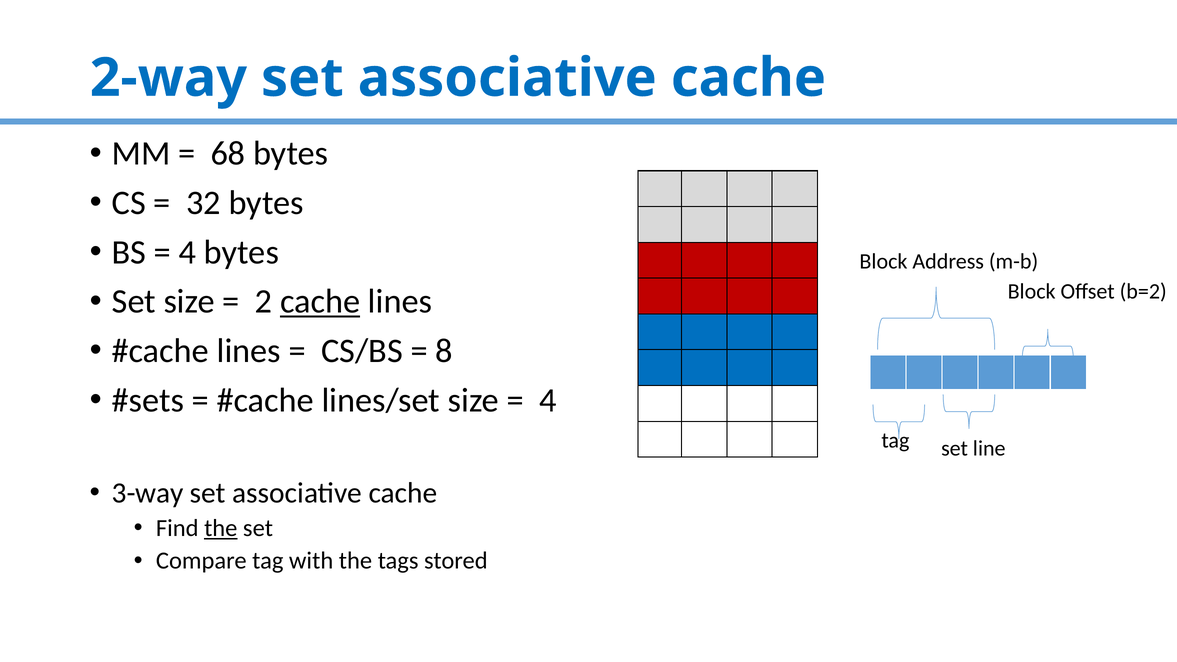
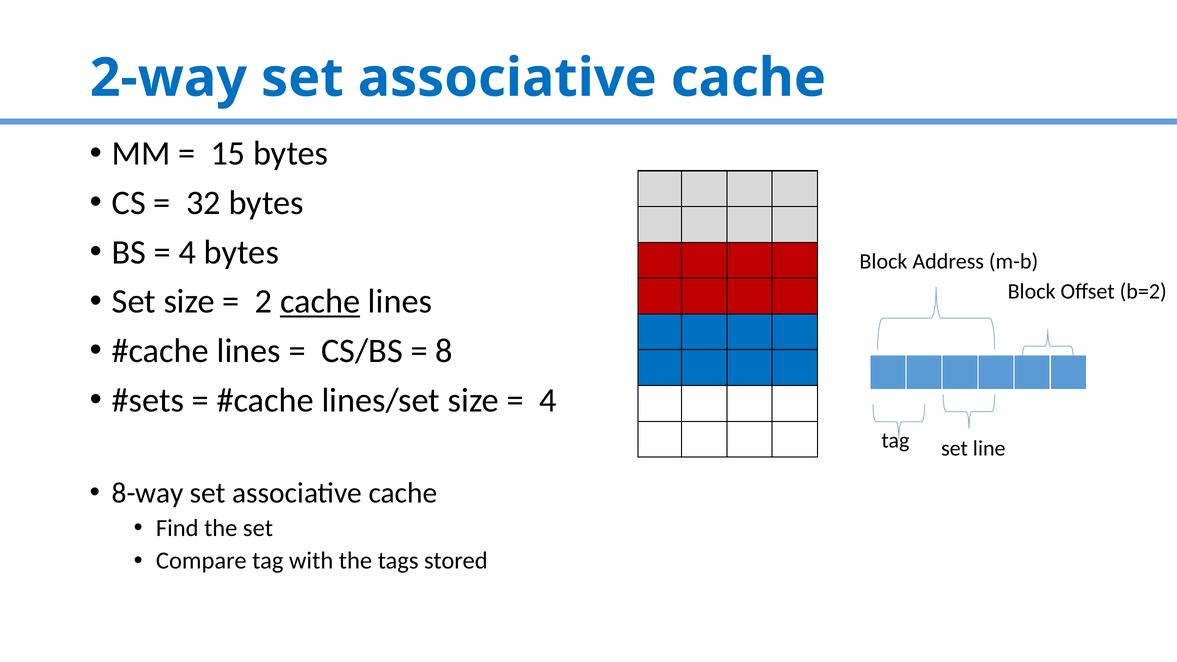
68: 68 -> 15
3-way: 3-way -> 8-way
the at (221, 528) underline: present -> none
